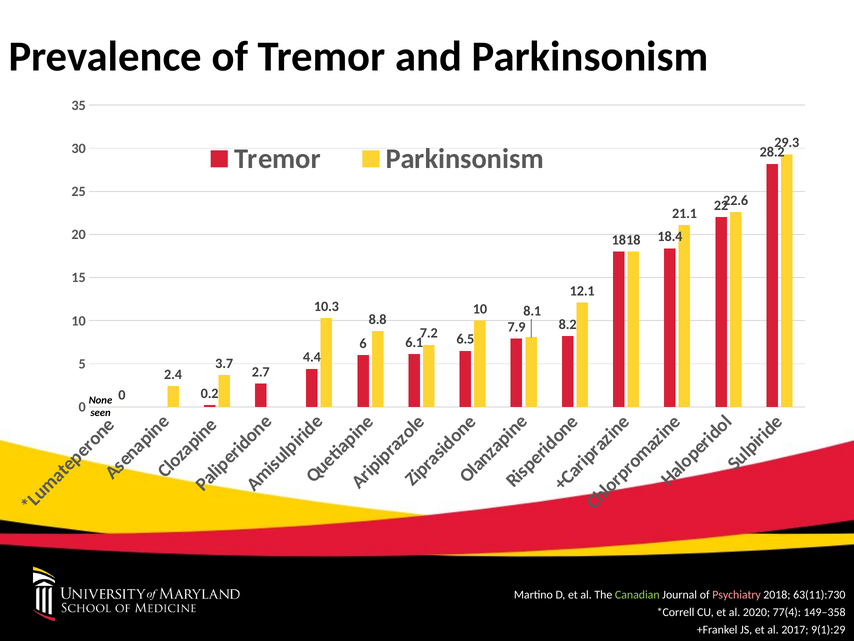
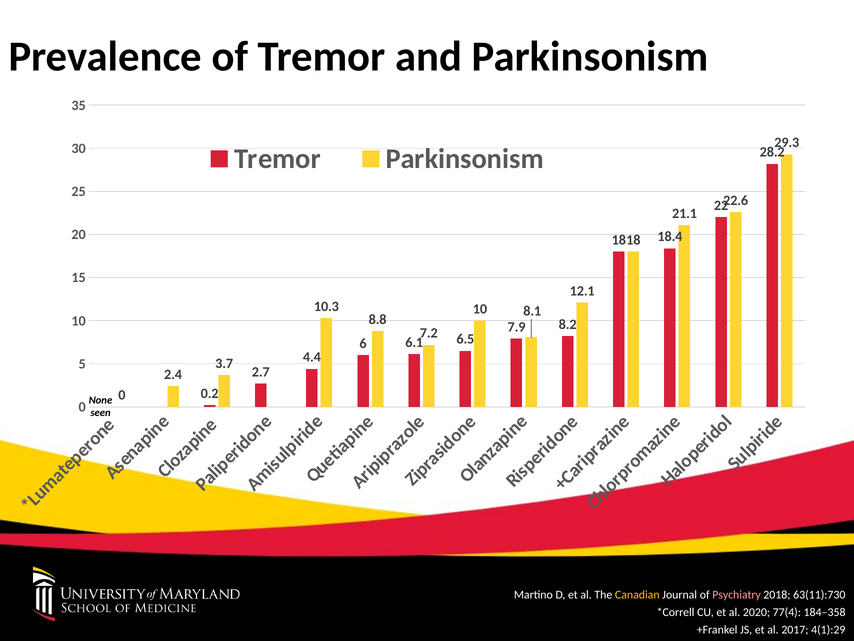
Canadian colour: light green -> yellow
149–358: 149–358 -> 184–358
9(1):29: 9(1):29 -> 4(1):29
